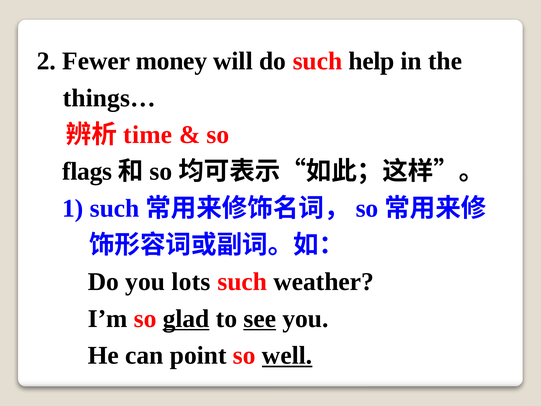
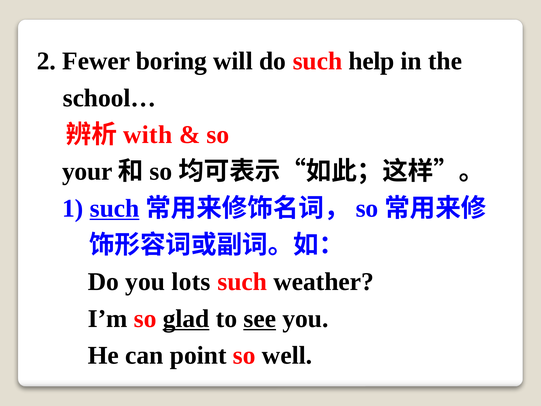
money: money -> boring
things…: things… -> school…
time: time -> with
flags: flags -> your
such at (115, 208) underline: none -> present
well underline: present -> none
